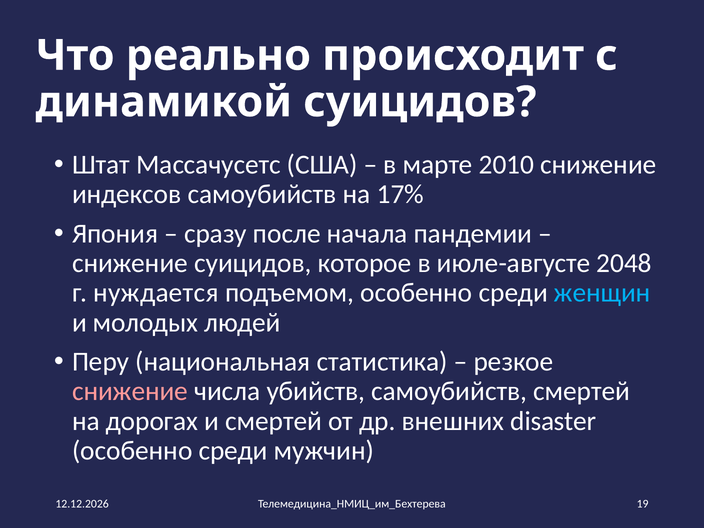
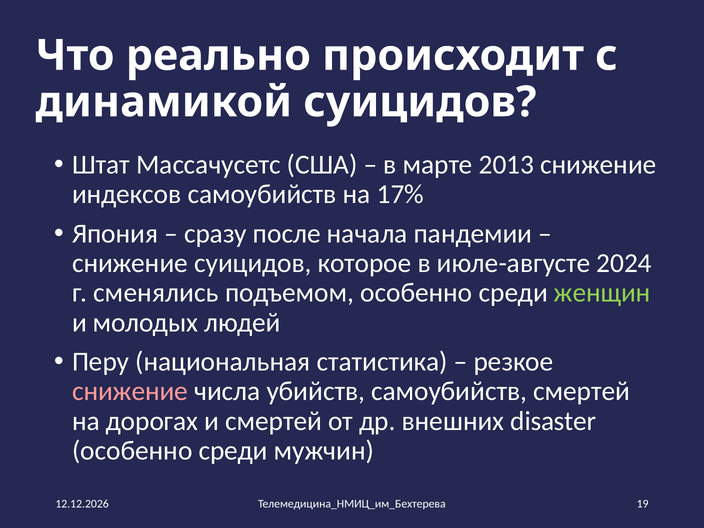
2010: 2010 -> 2013
2048: 2048 -> 2024
нуждается: нуждается -> сменялись
женщин colour: light blue -> light green
